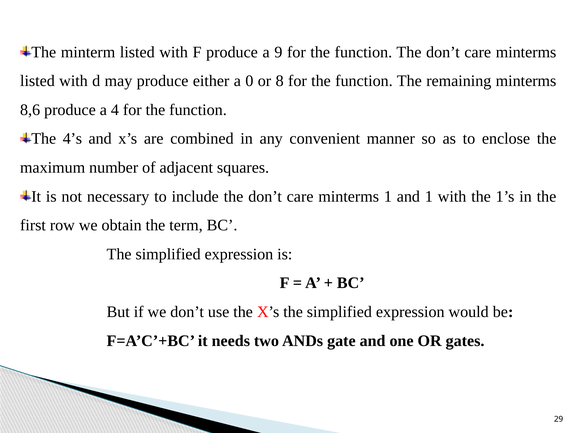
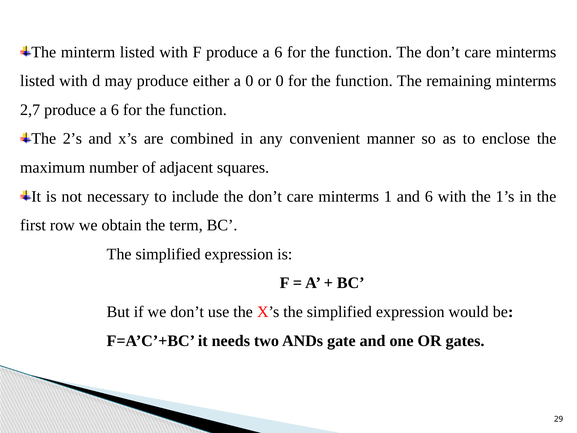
F produce a 9: 9 -> 6
or 8: 8 -> 0
8,6: 8,6 -> 2,7
4 at (115, 110): 4 -> 6
4’s: 4’s -> 2’s
and 1: 1 -> 6
